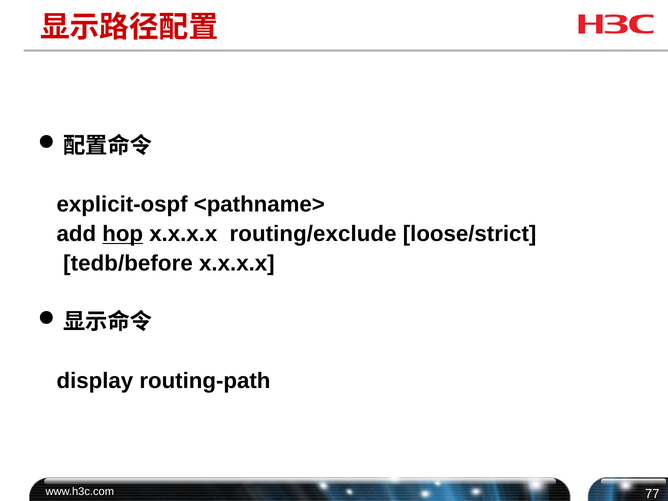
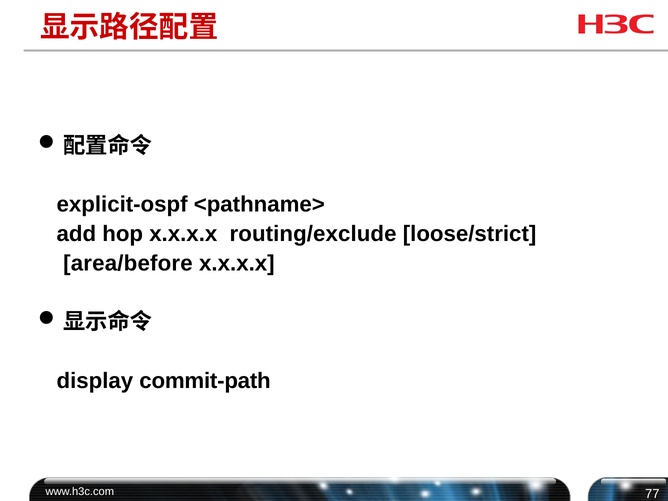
hop underline: present -> none
tedb/before: tedb/before -> area/before
routing-path: routing-path -> commit-path
